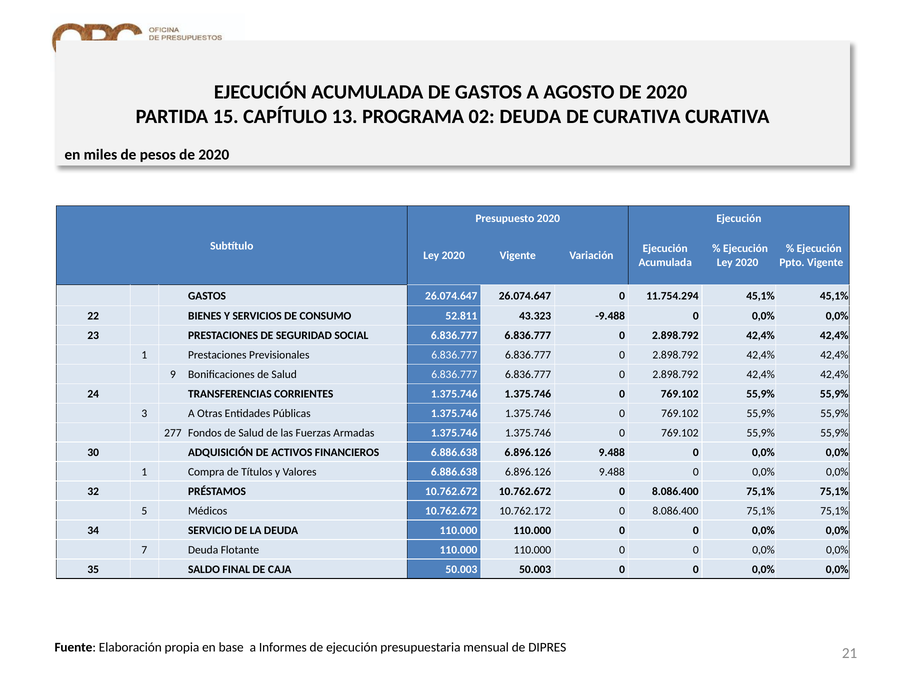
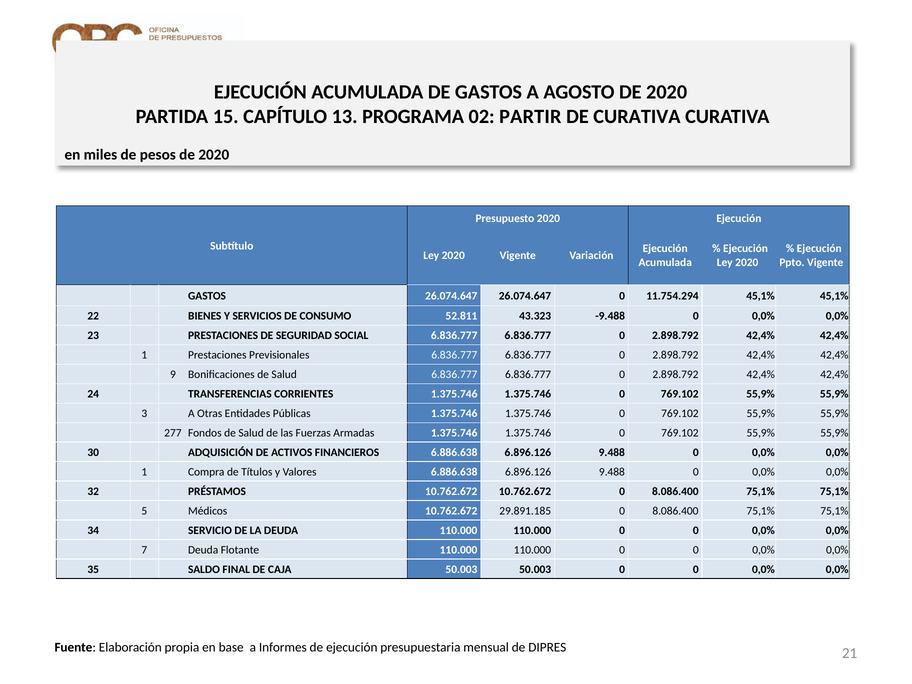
02 DEUDA: DEUDA -> PARTIR
10.762.172: 10.762.172 -> 29.891.185
